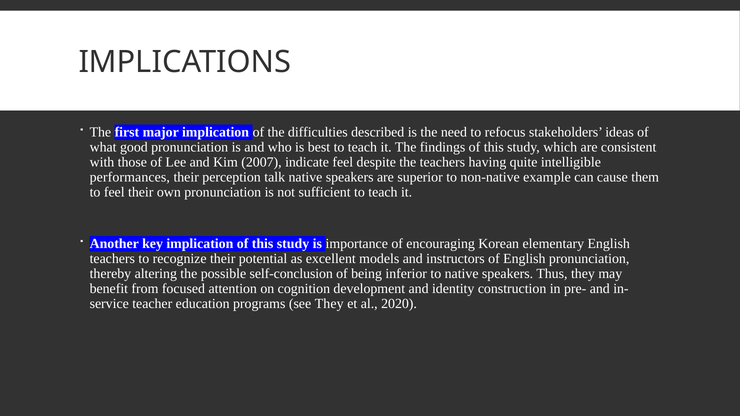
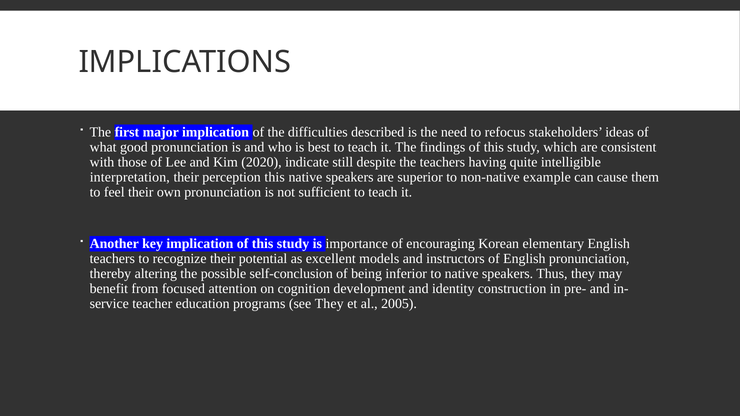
2007: 2007 -> 2020
indicate feel: feel -> still
performances: performances -> interpretation
perception talk: talk -> this
2020: 2020 -> 2005
